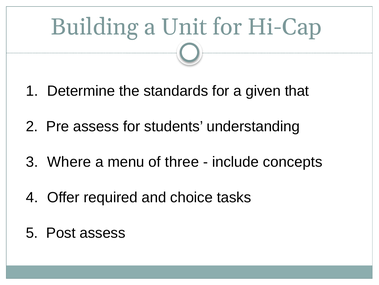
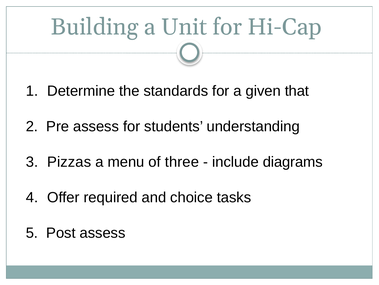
Where: Where -> Pizzas
concepts: concepts -> diagrams
